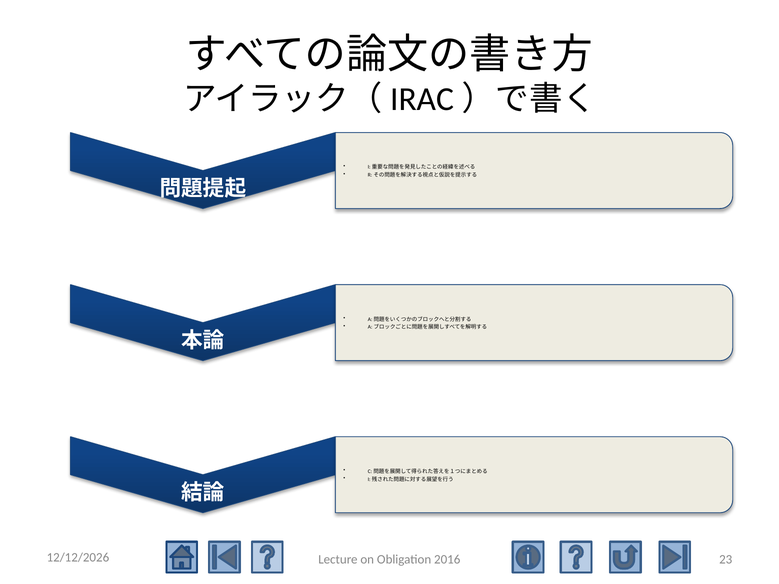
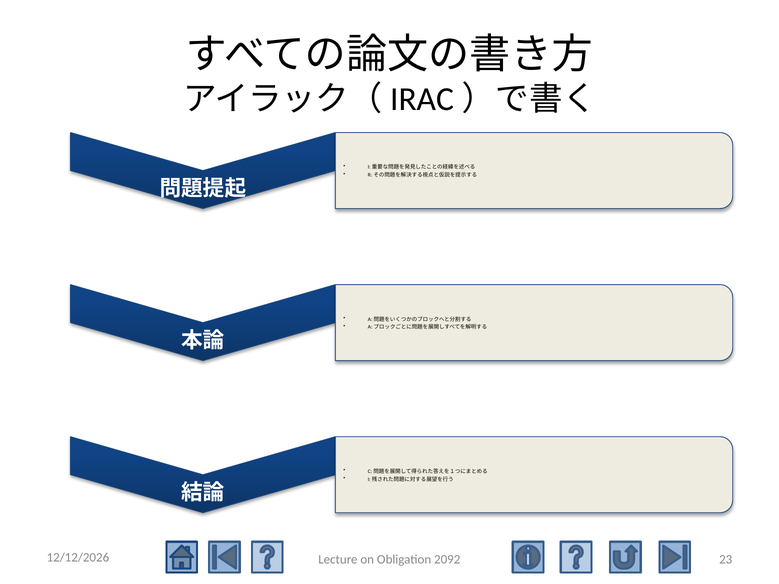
2016: 2016 -> 2092
